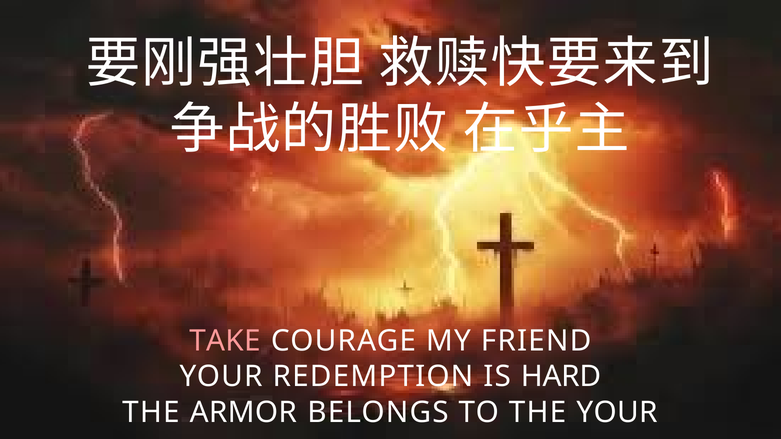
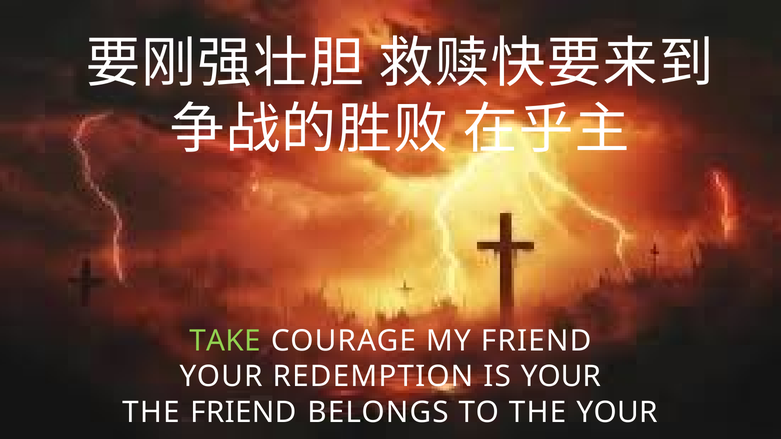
TAKE colour: pink -> light green
IS HARD: HARD -> YOUR
THE ARMOR: ARMOR -> FRIEND
